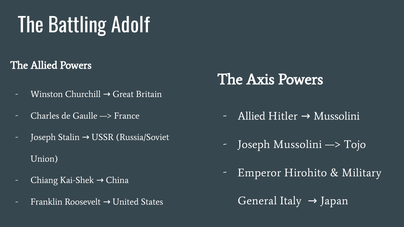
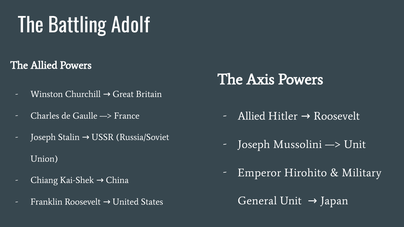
Hitler Mussolini: Mussolini -> Roosevelt
Tojo at (355, 145): Tojo -> Unit
General Italy: Italy -> Unit
